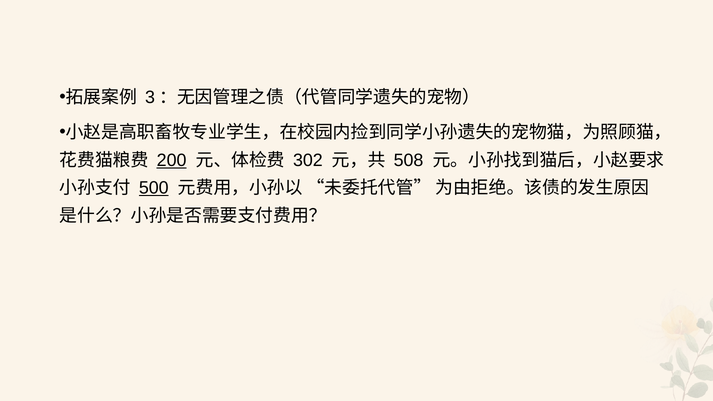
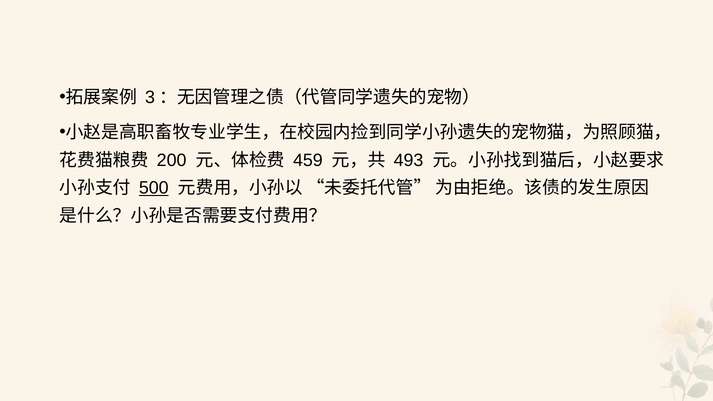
200 underline: present -> none
302: 302 -> 459
508: 508 -> 493
